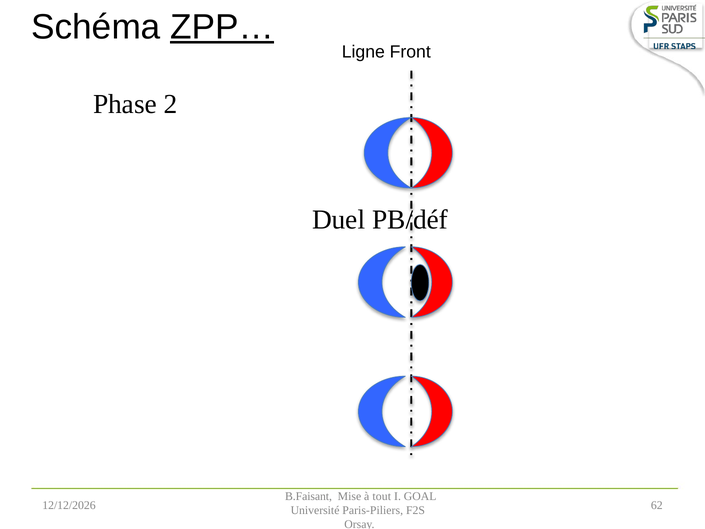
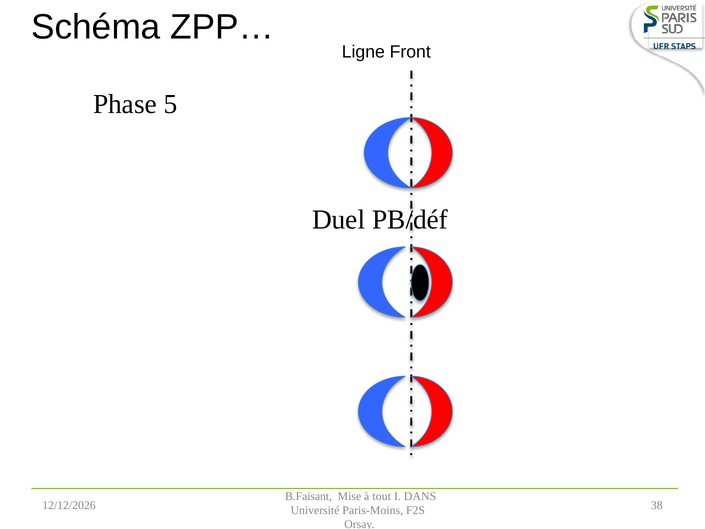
ZPP… underline: present -> none
2: 2 -> 5
GOAL: GOAL -> DANS
62: 62 -> 38
Paris-Piliers: Paris-Piliers -> Paris-Moins
